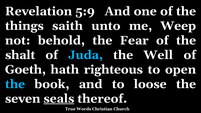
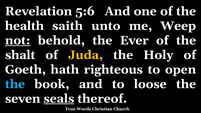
5:9: 5:9 -> 5:6
things: things -> health
not underline: none -> present
Fear: Fear -> Ever
Juda colour: light blue -> yellow
Well: Well -> Holy
